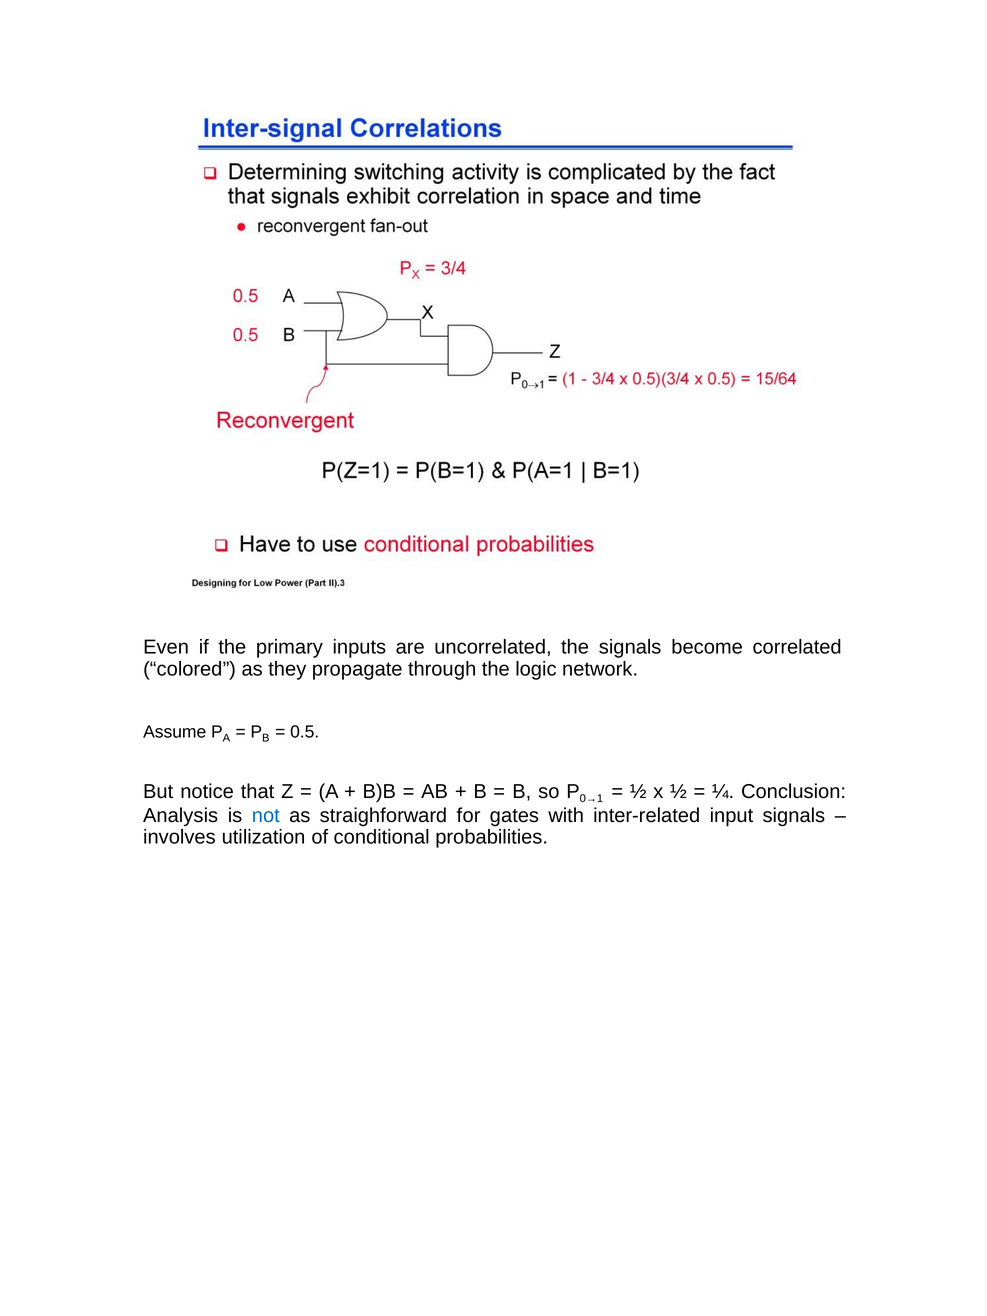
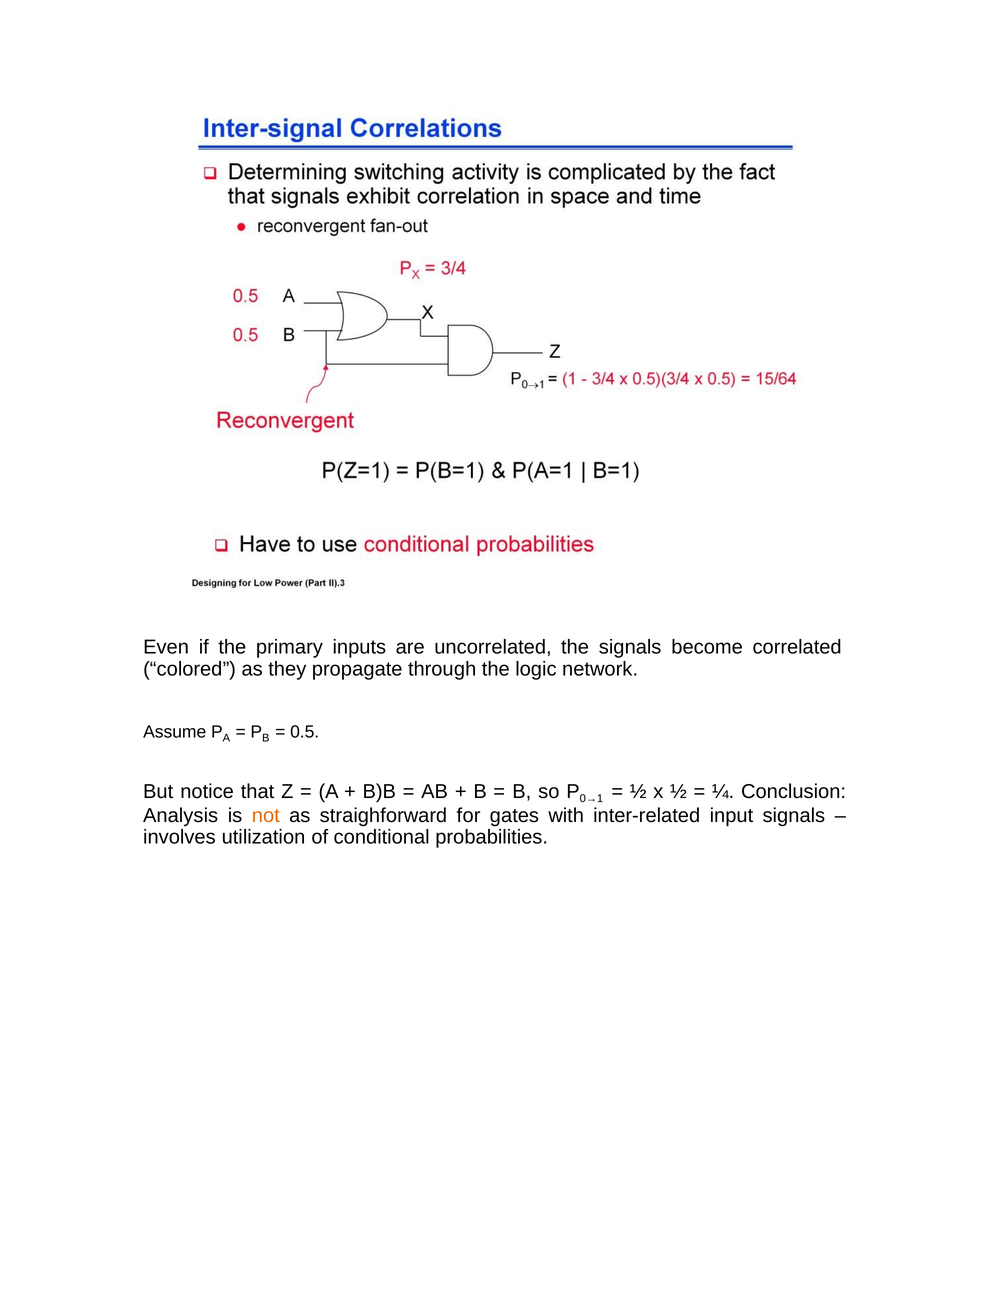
not colour: blue -> orange
